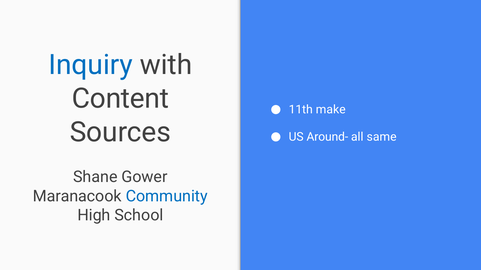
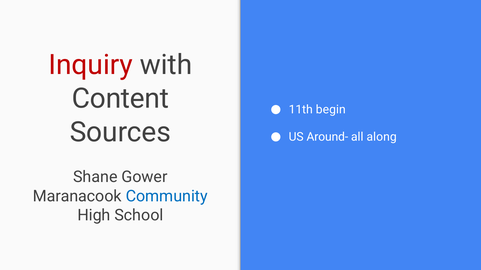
Inquiry colour: blue -> red
make: make -> begin
same: same -> along
